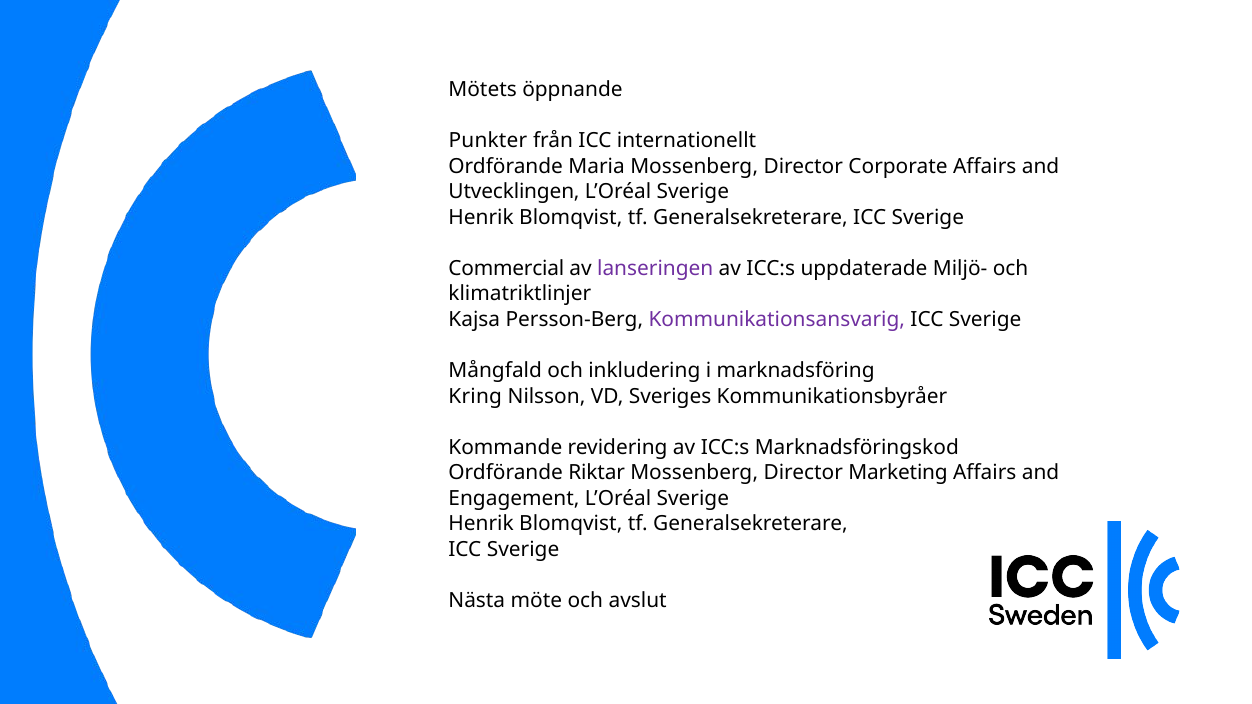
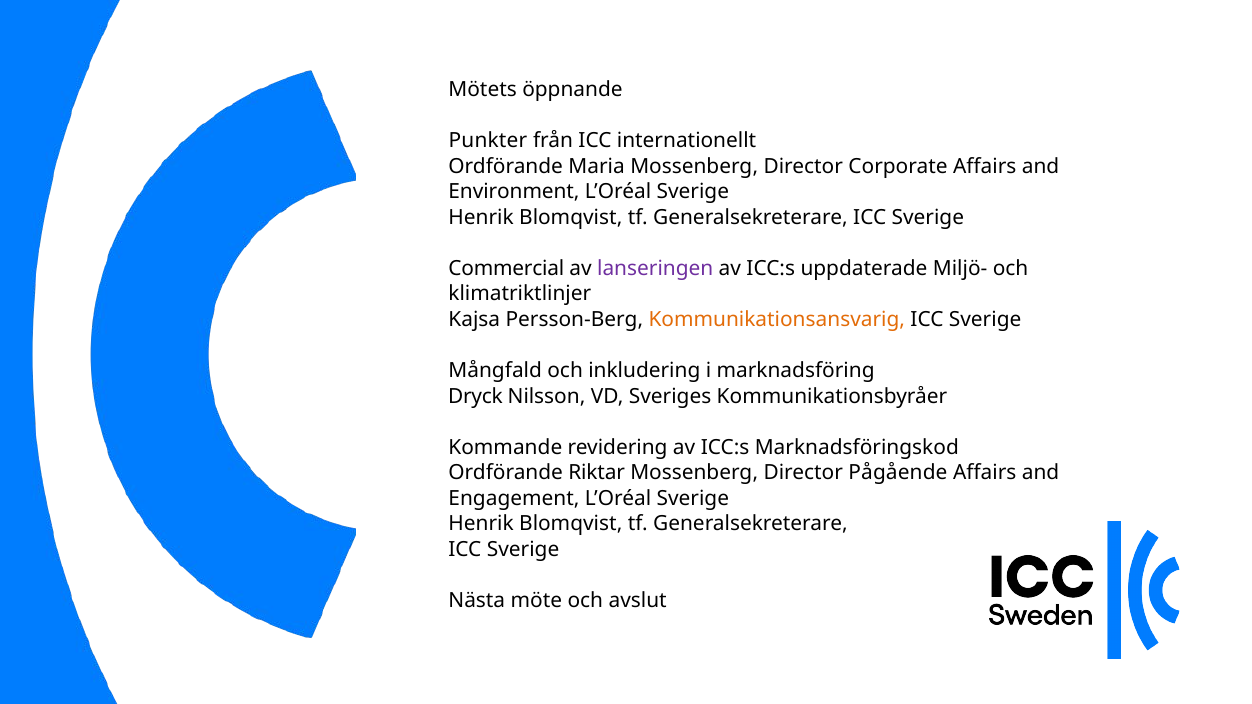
Utvecklingen: Utvecklingen -> Environment
Kommunikationsansvarig colour: purple -> orange
Kring: Kring -> Dryck
Marketing: Marketing -> Pågående
